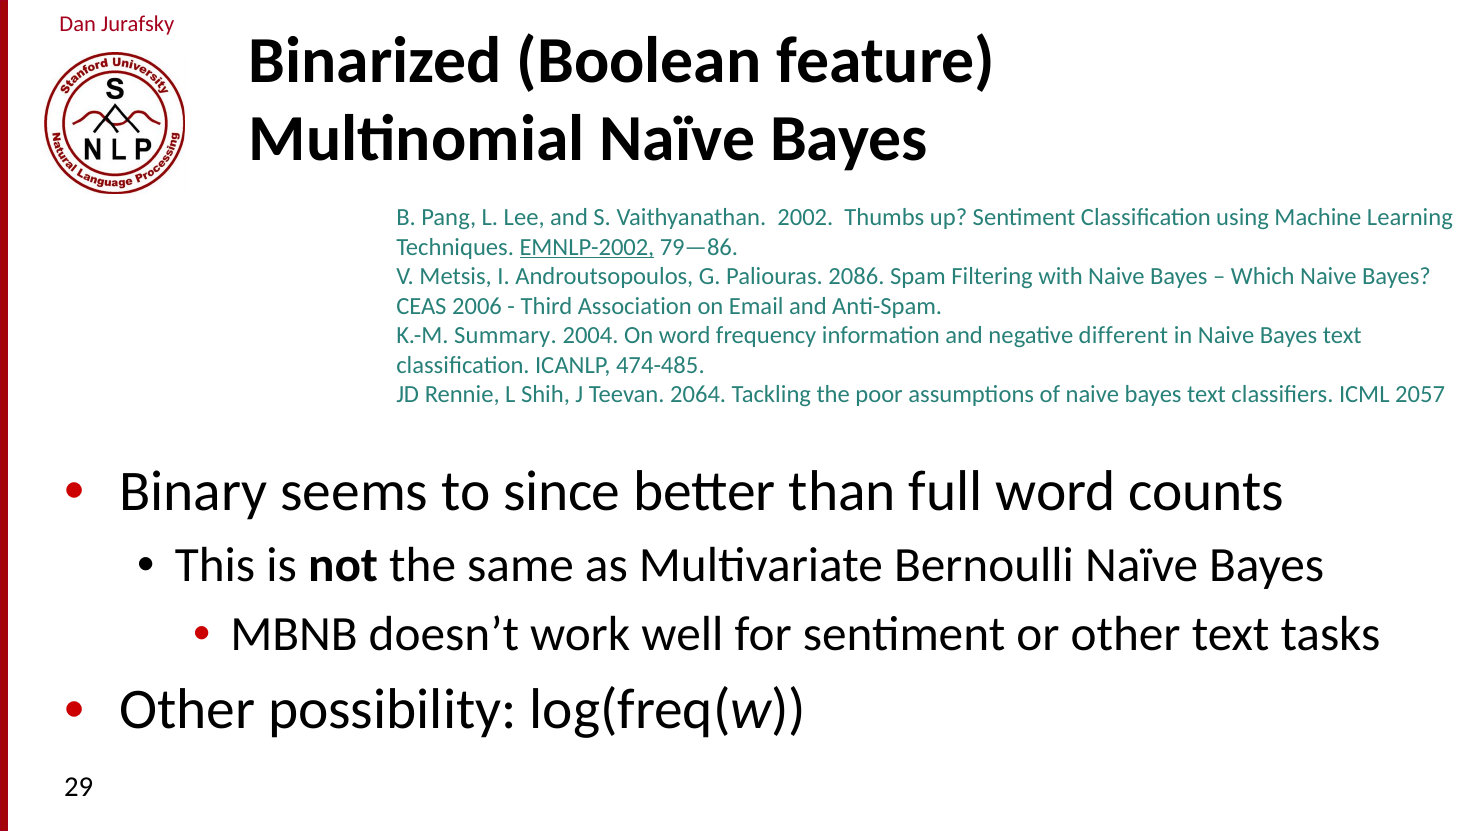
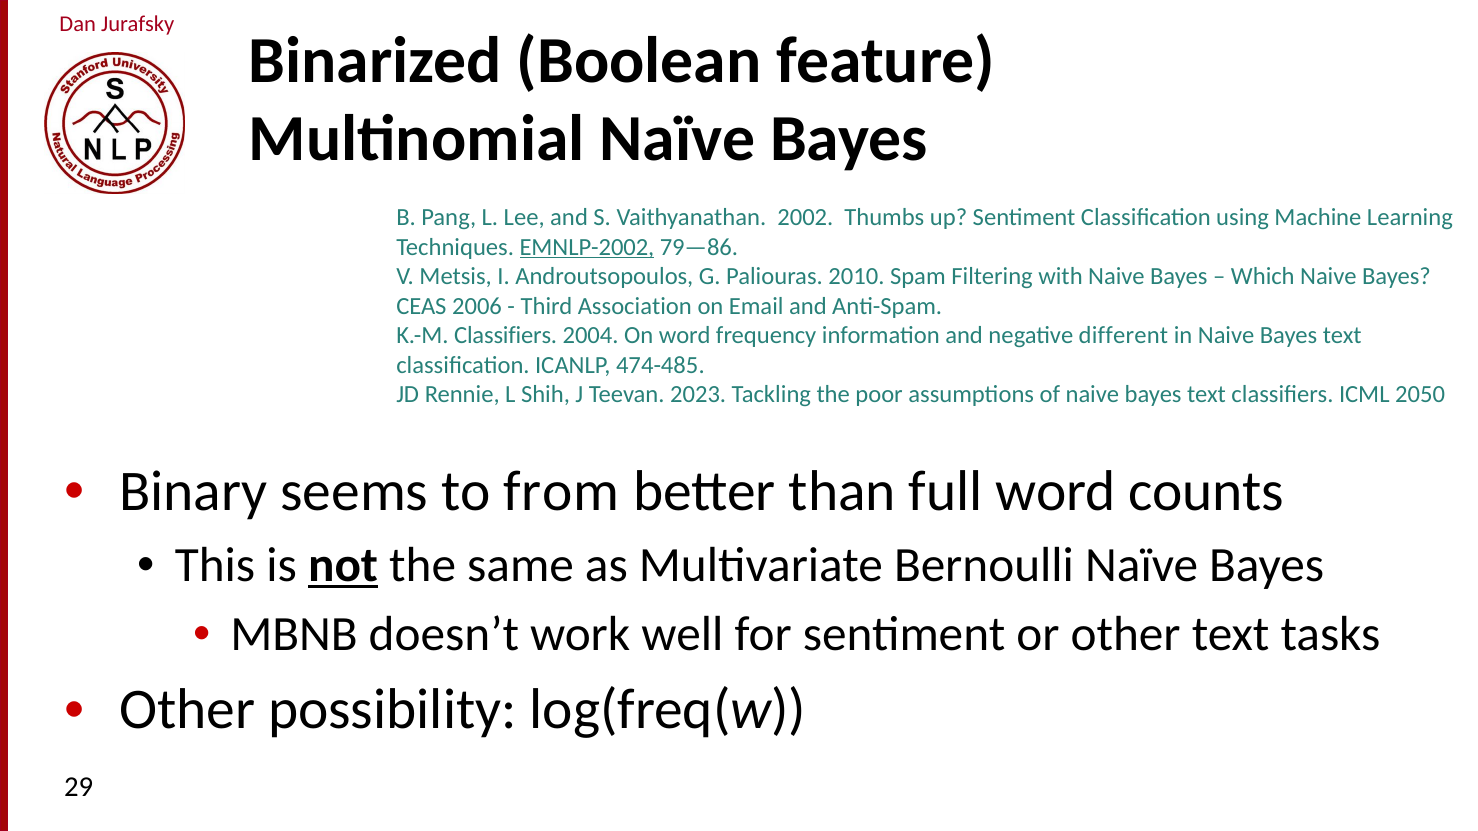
2086: 2086 -> 2010
K.-M Summary: Summary -> Classifiers
2064: 2064 -> 2023
2057: 2057 -> 2050
since: since -> from
not underline: none -> present
